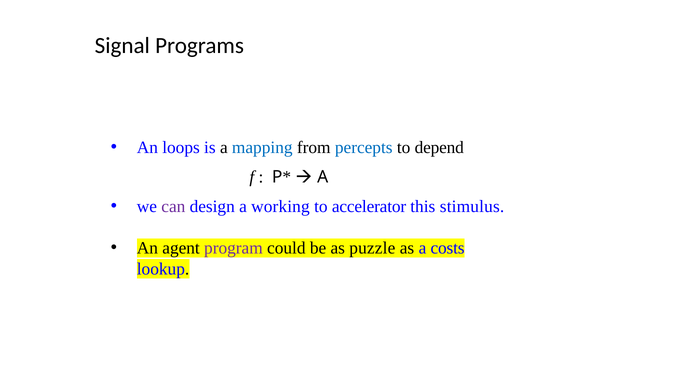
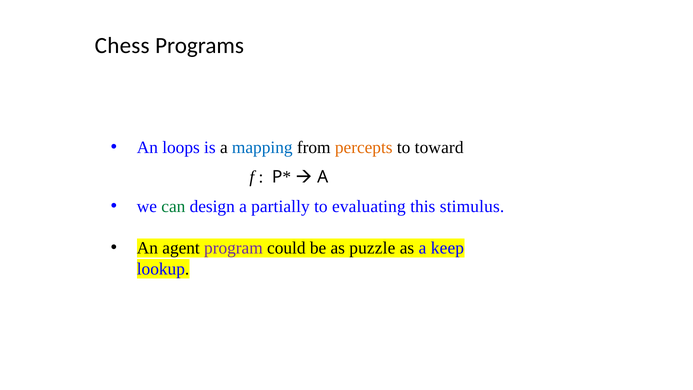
Signal: Signal -> Chess
percepts colour: blue -> orange
depend: depend -> toward
can colour: purple -> green
working: working -> partially
accelerator: accelerator -> evaluating
costs: costs -> keep
